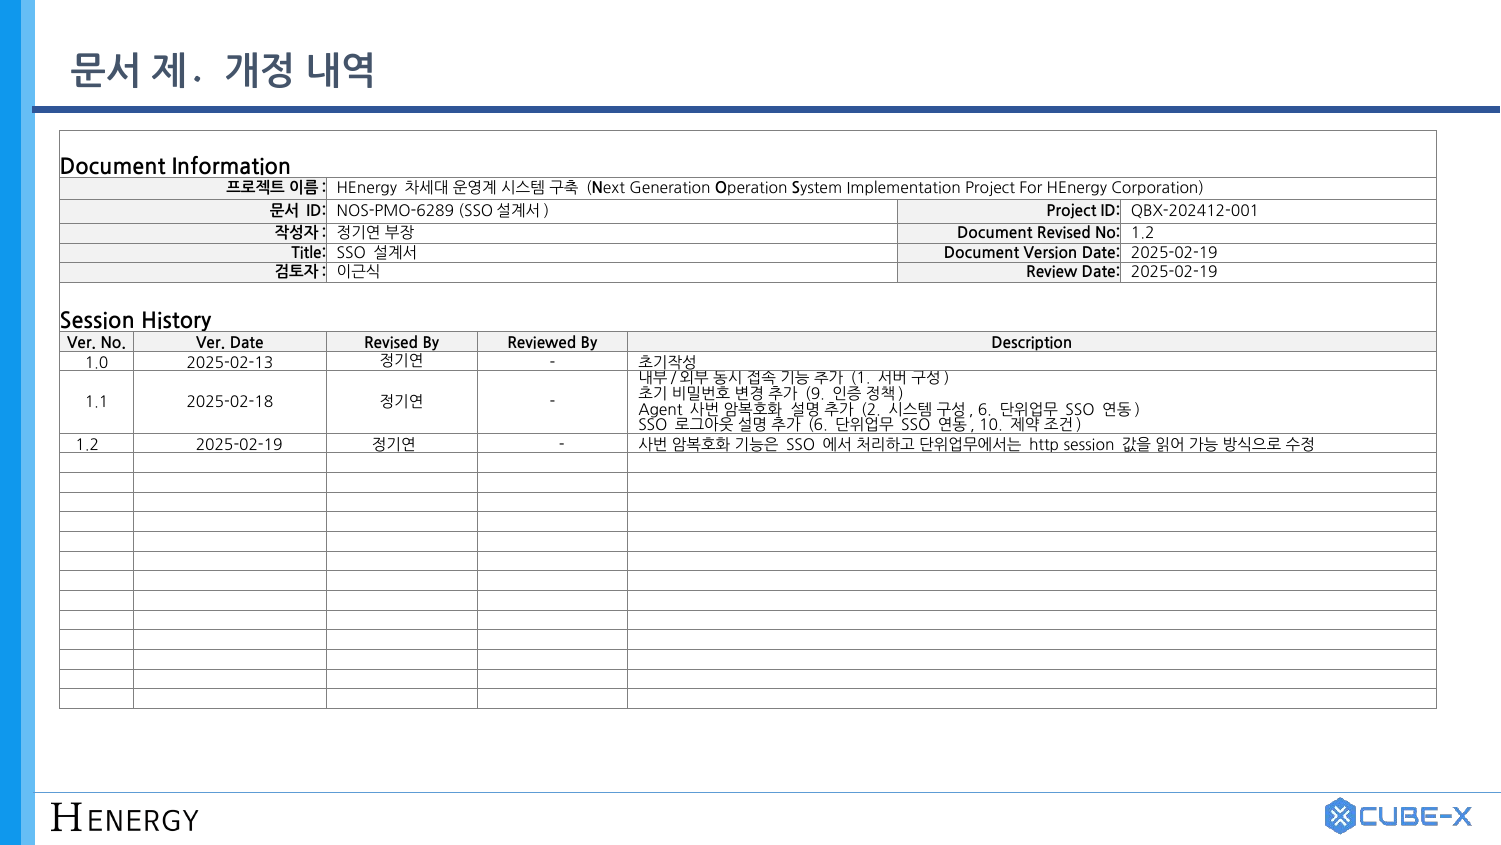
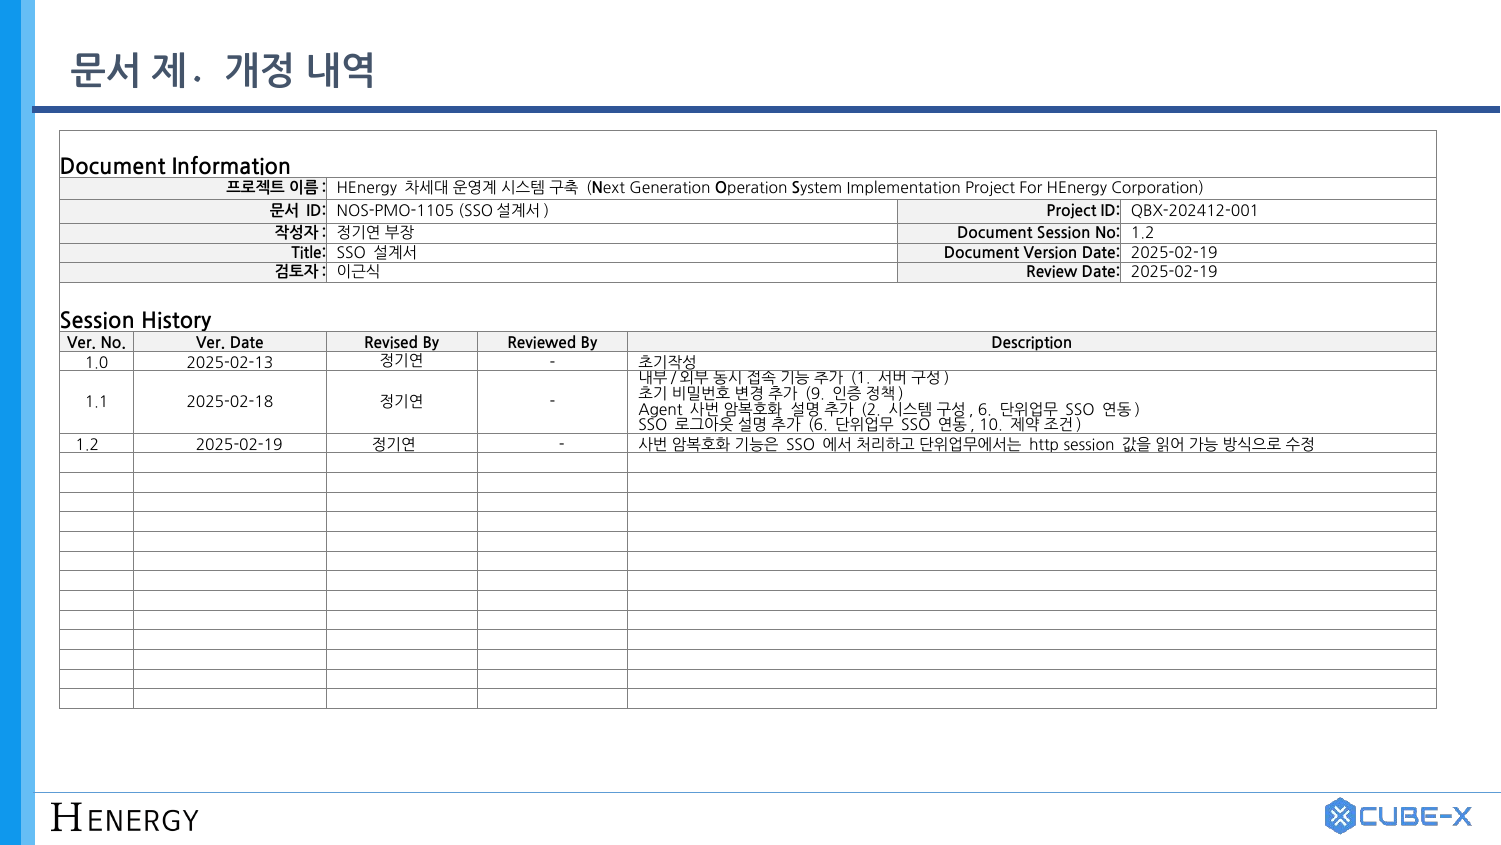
NOS-PMO-6289: NOS-PMO-6289 -> NOS-PMO-1105
Document Revised: Revised -> Session
